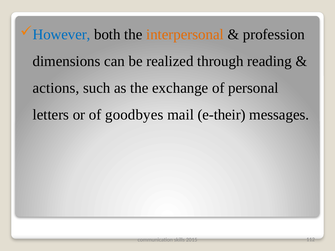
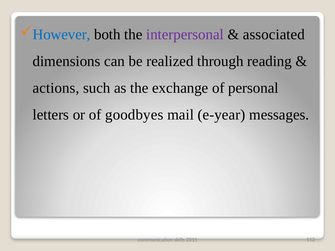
interpersonal colour: orange -> purple
profession: profession -> associated
e-their: e-their -> e-year
